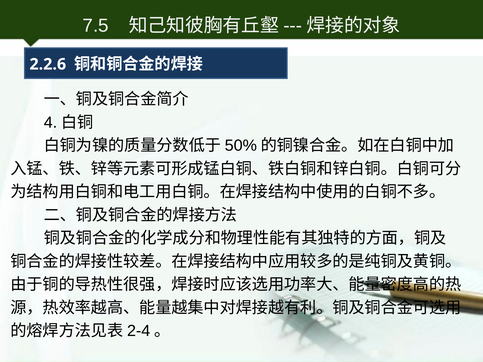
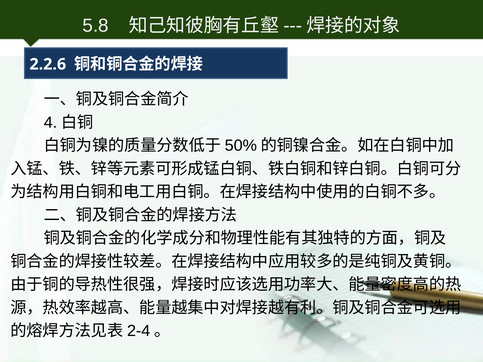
7.5: 7.5 -> 5.8
